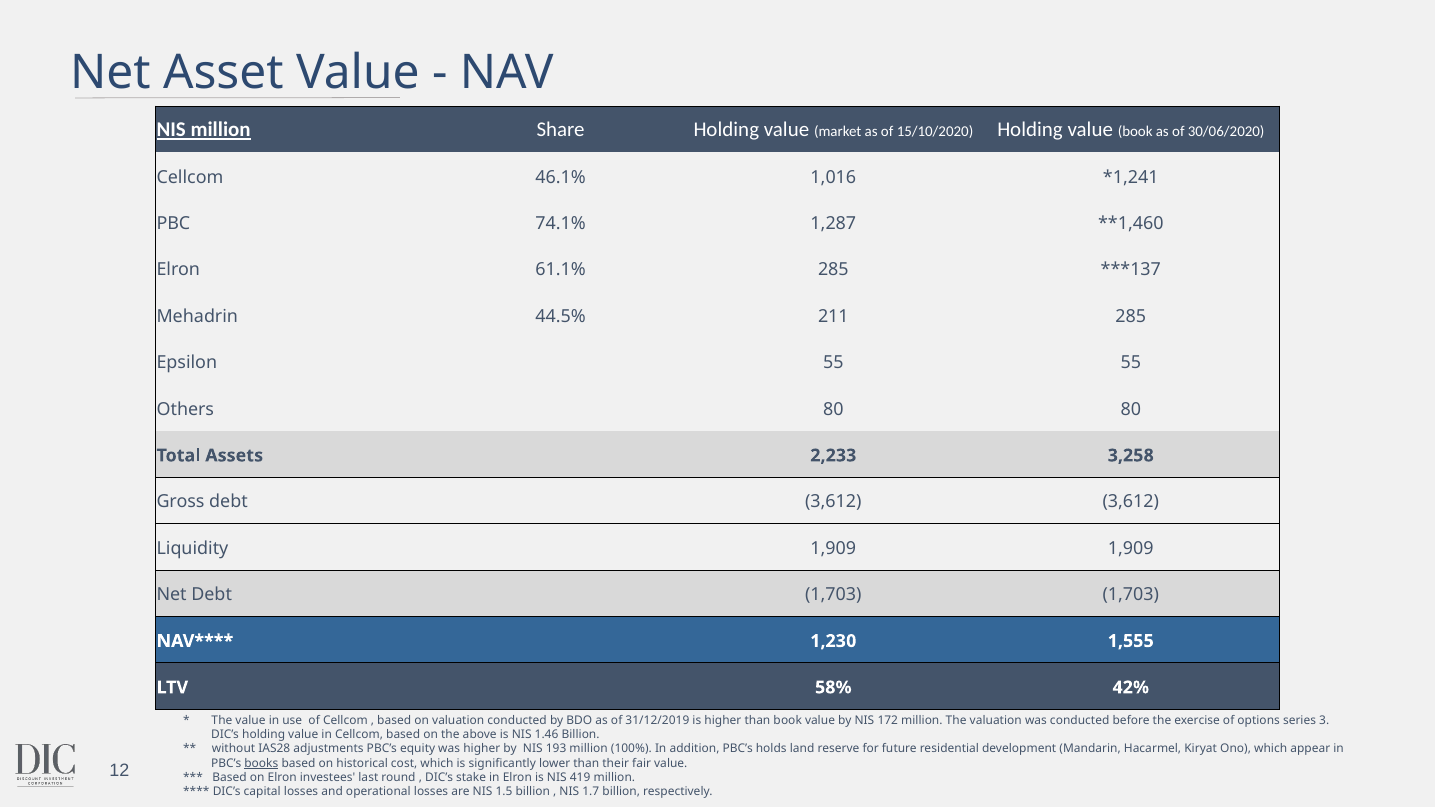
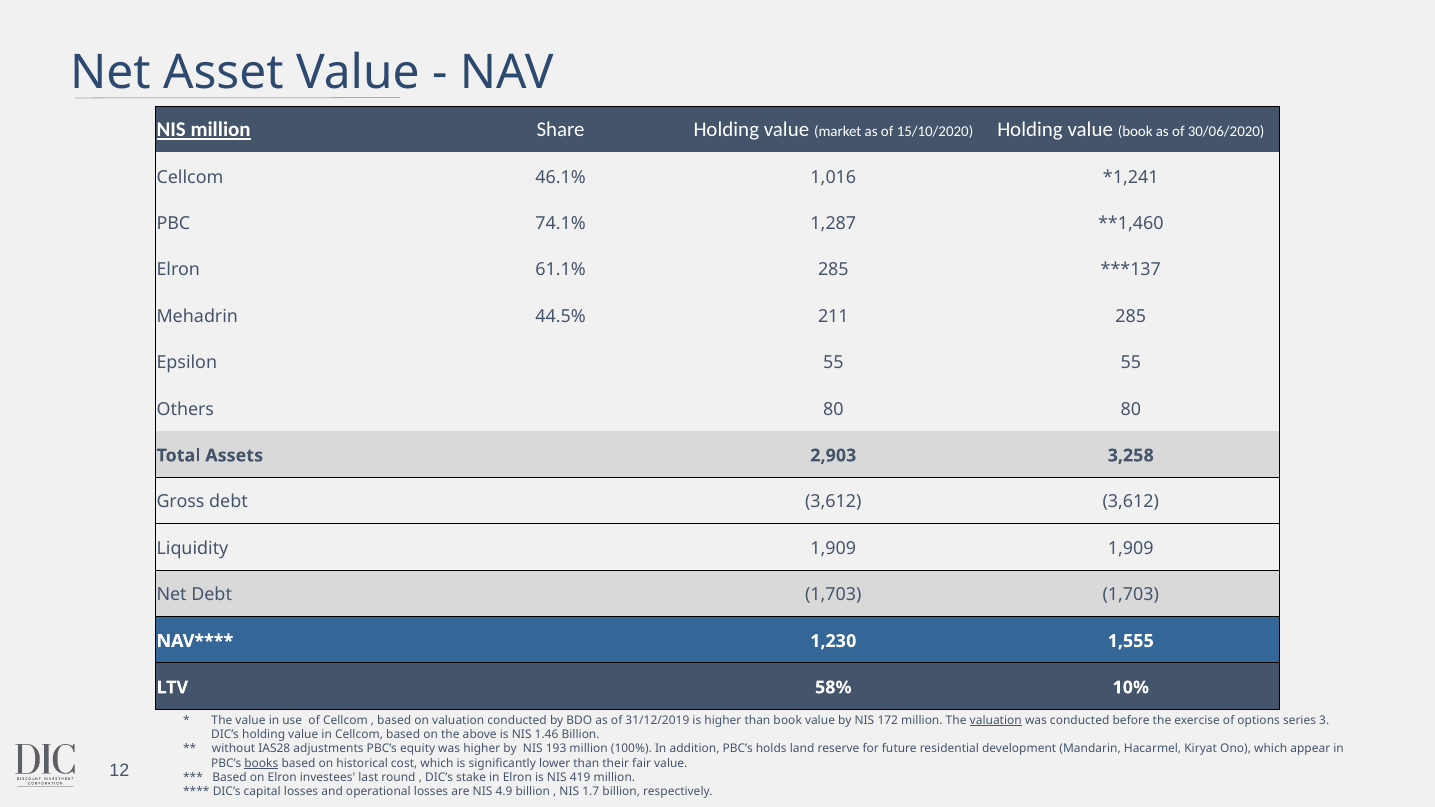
2,233: 2,233 -> 2,903
42%: 42% -> 10%
valuation at (996, 721) underline: none -> present
1.5: 1.5 -> 4.9
